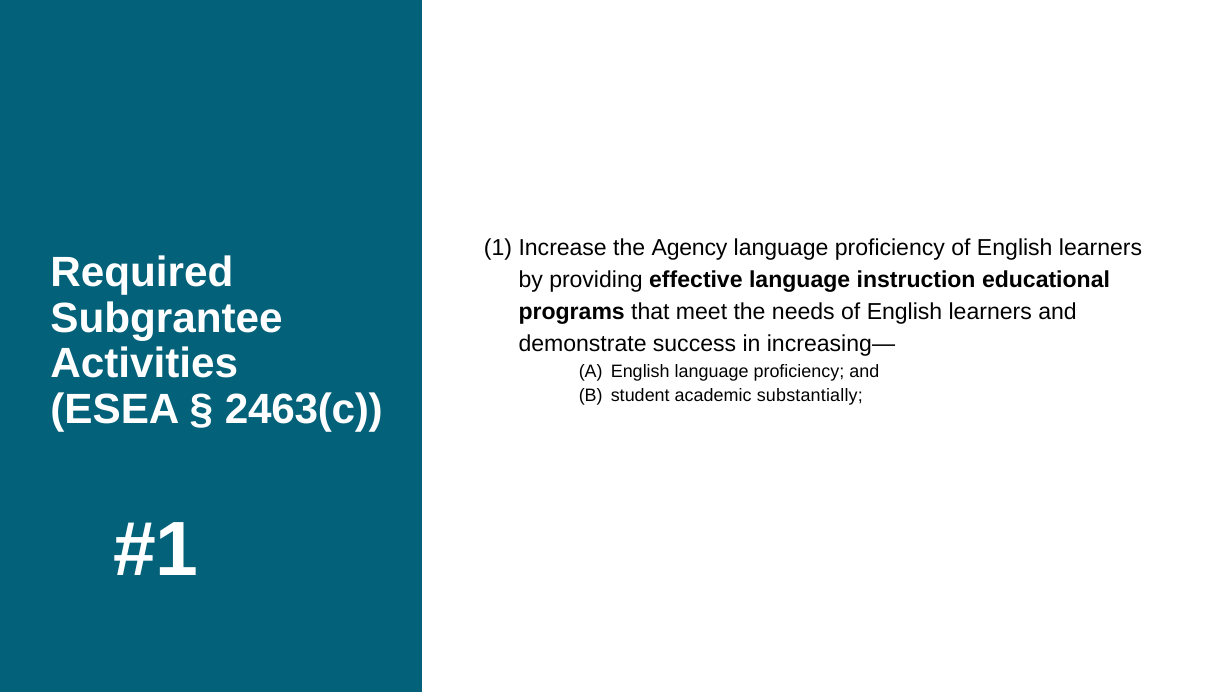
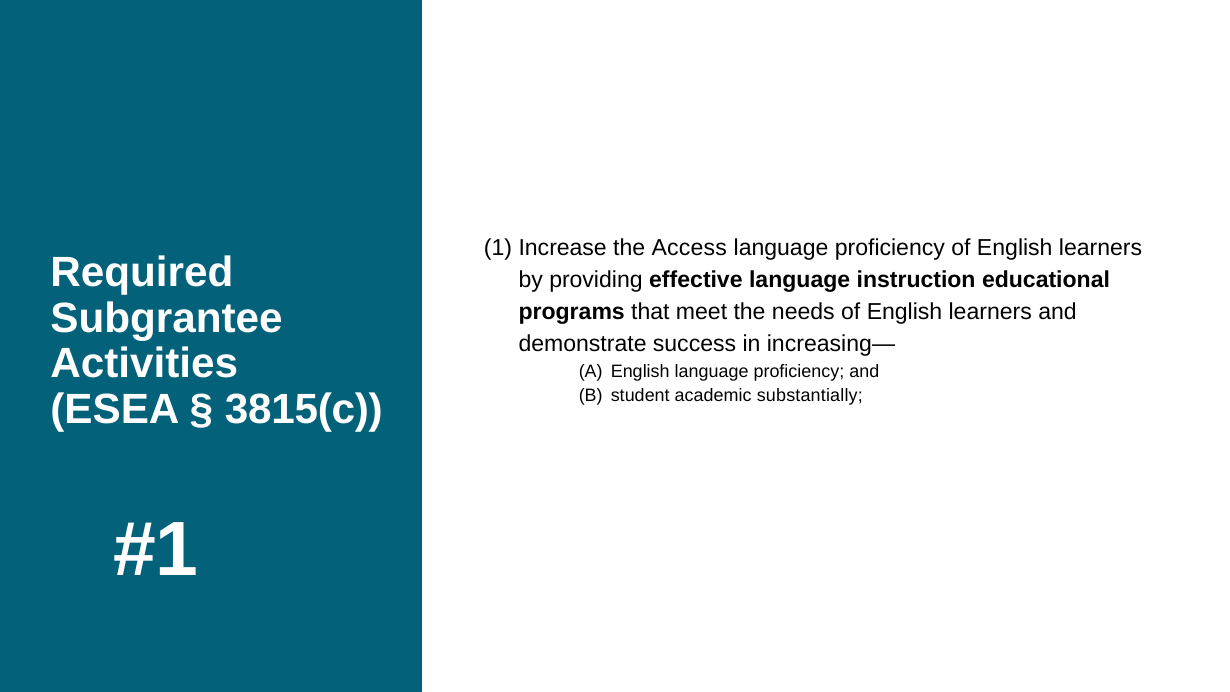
Agency: Agency -> Access
2463(c: 2463(c -> 3815(c
